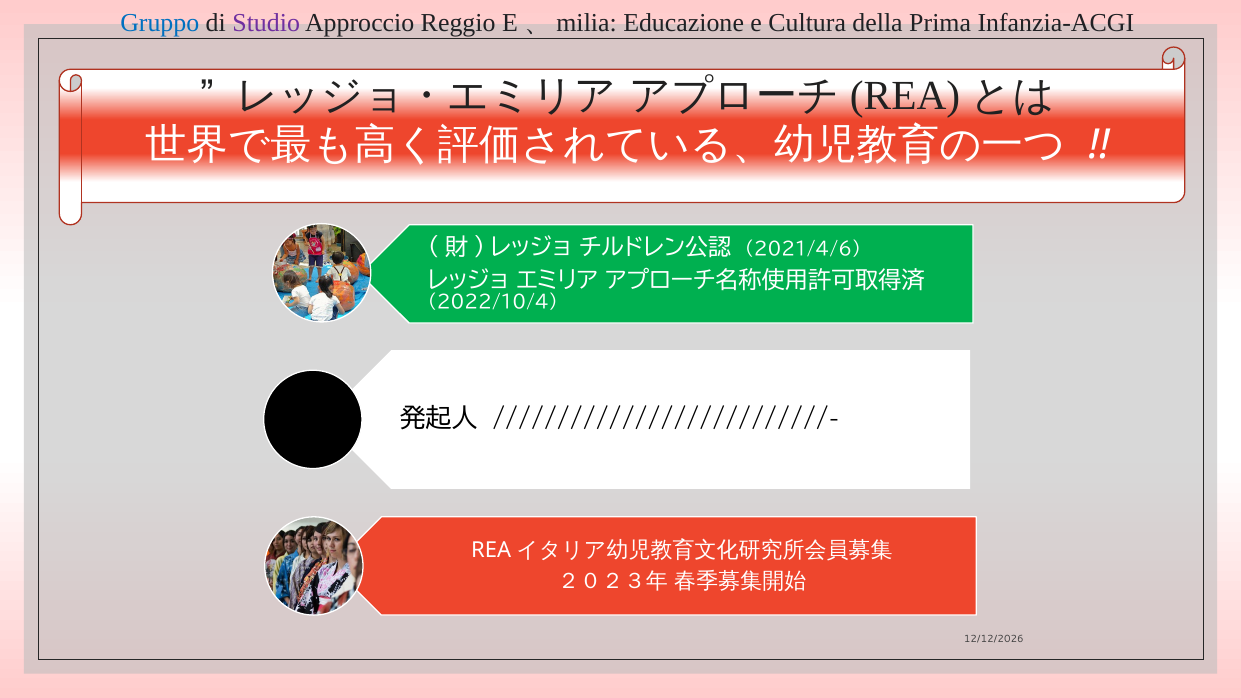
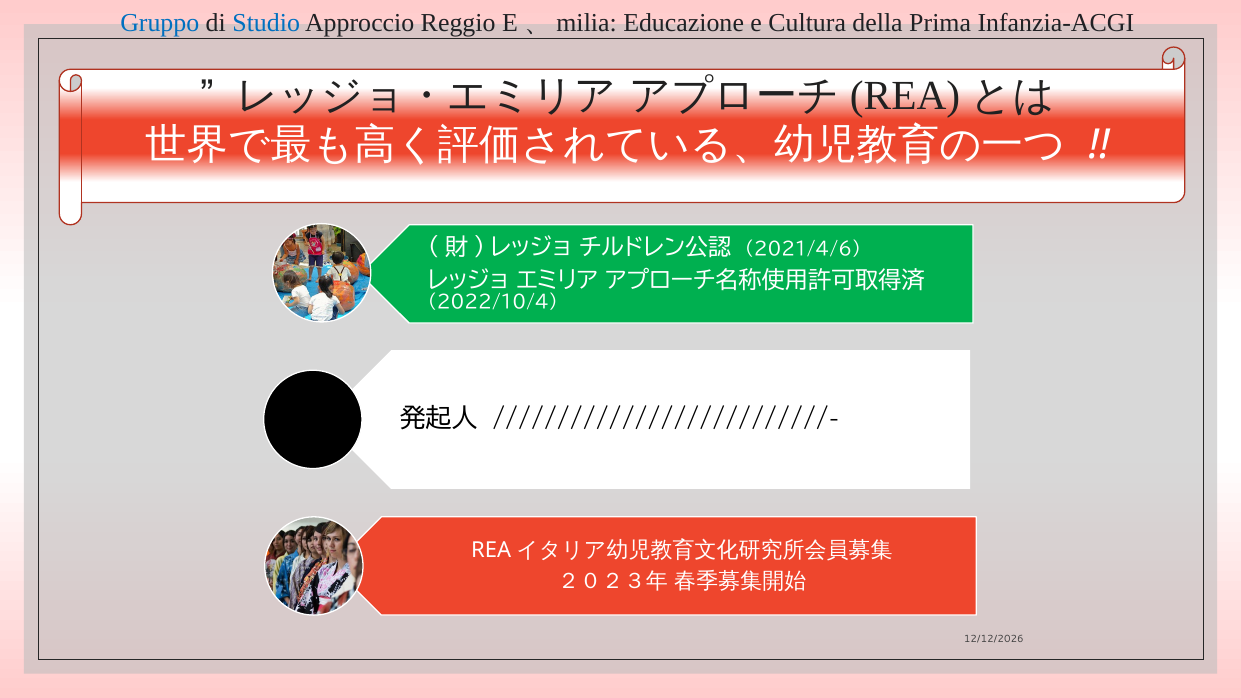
Studio at (266, 23) colour: purple -> blue
